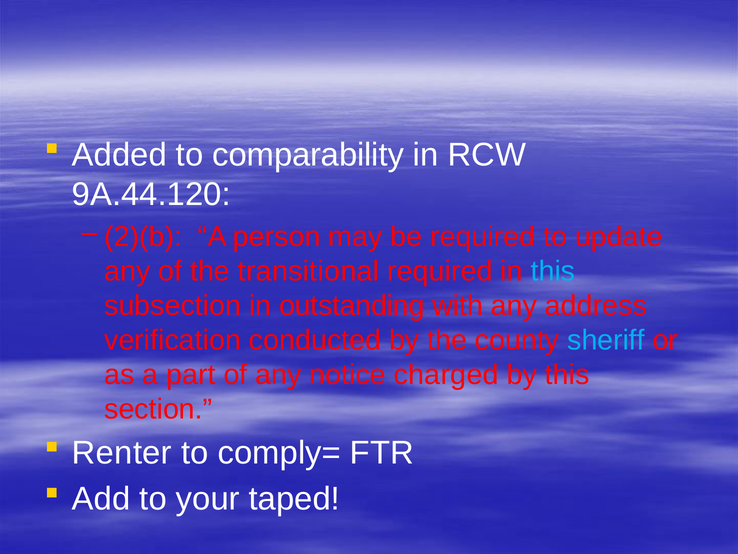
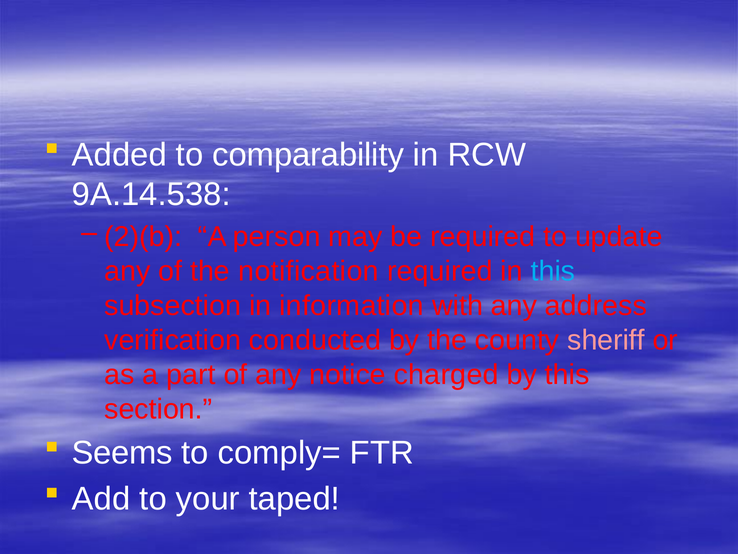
9A.44.120: 9A.44.120 -> 9A.14.538
transitional: transitional -> notification
outstanding: outstanding -> information
sheriff colour: light blue -> pink
Renter: Renter -> Seems
